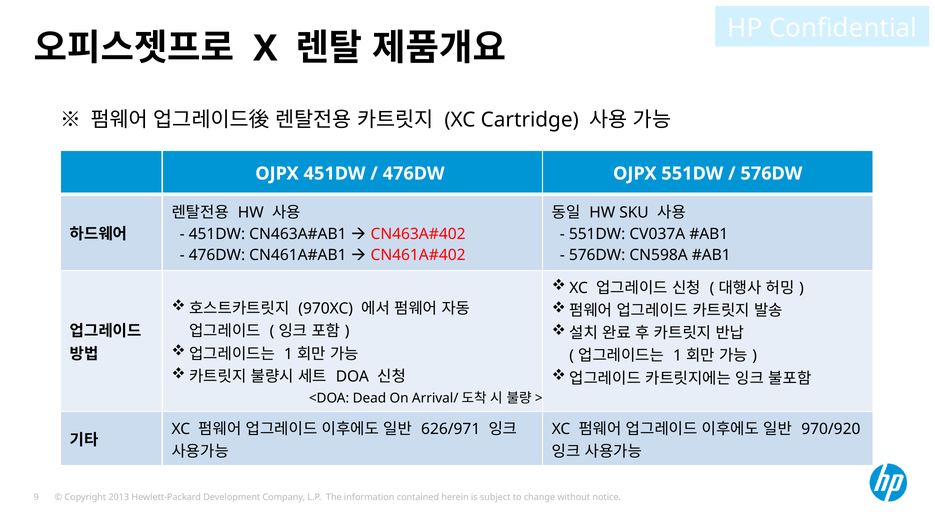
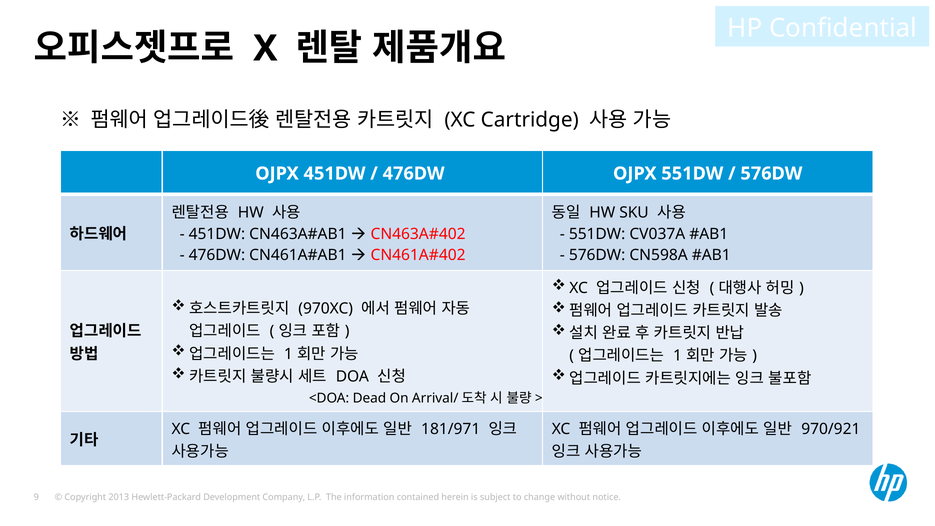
626/971: 626/971 -> 181/971
970/920: 970/920 -> 970/921
